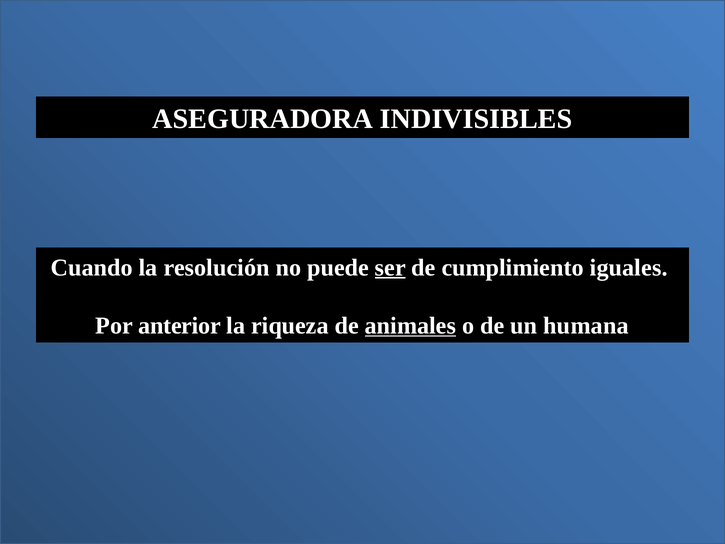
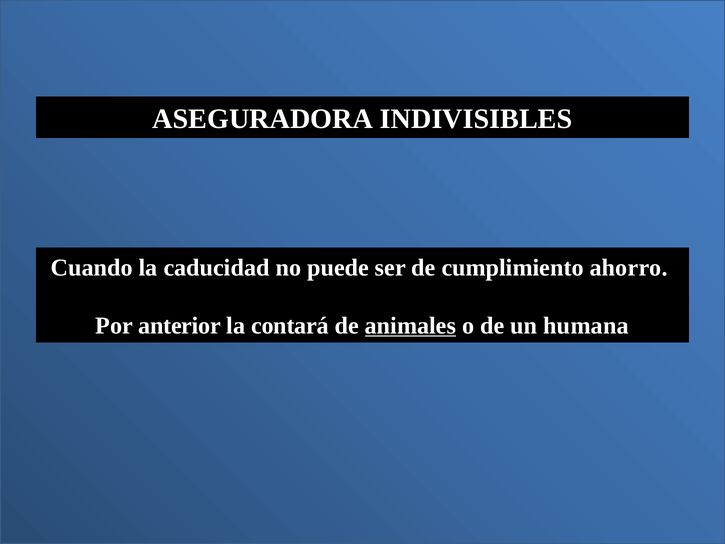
resolución: resolución -> caducidad
ser underline: present -> none
iguales: iguales -> ahorro
riqueza: riqueza -> contará
